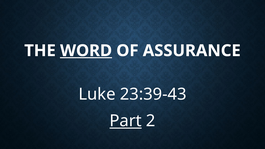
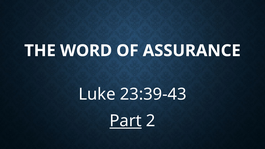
WORD underline: present -> none
